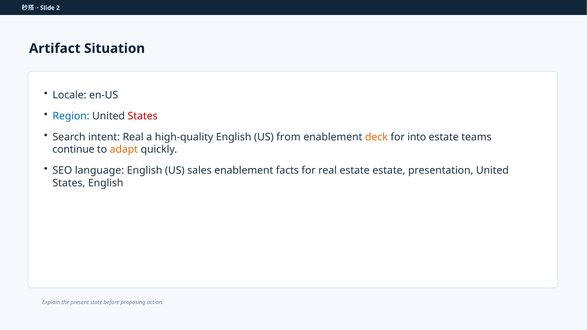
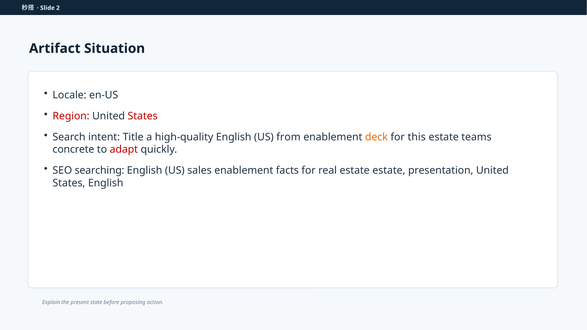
Region colour: blue -> red
intent Real: Real -> Title
into: into -> this
continue: continue -> concrete
adapt colour: orange -> red
language: language -> searching
